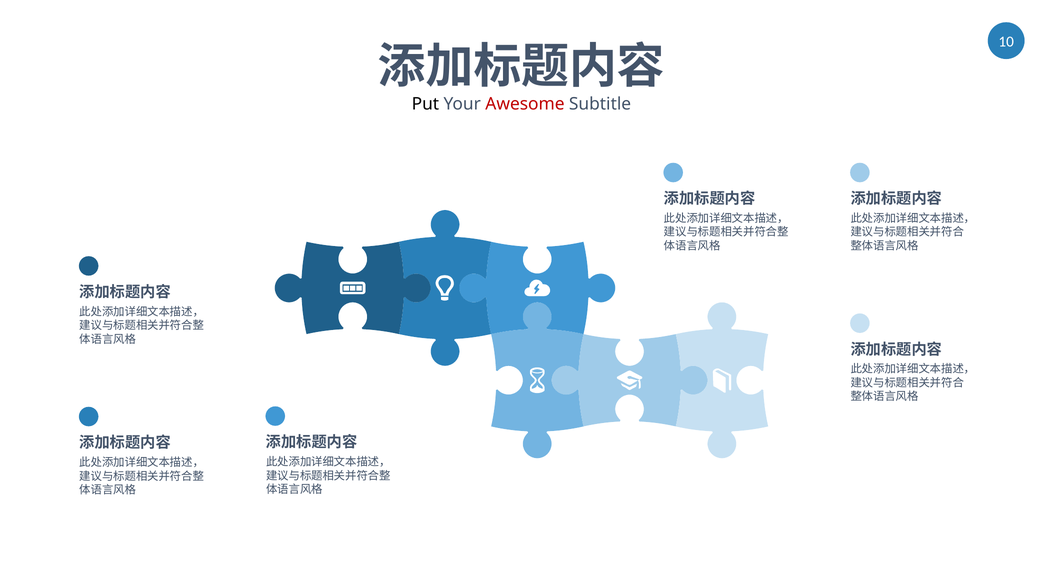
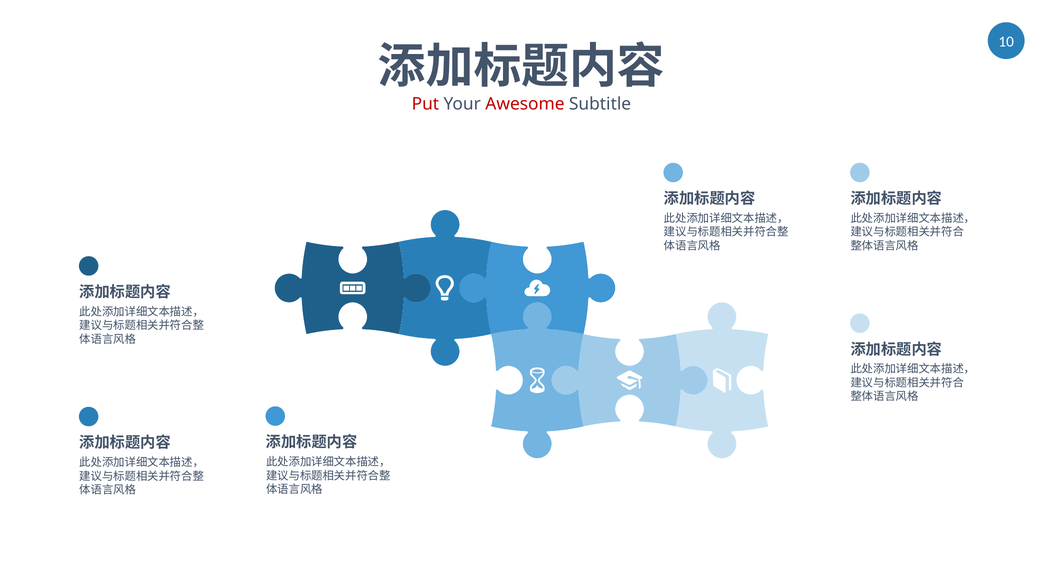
Put colour: black -> red
